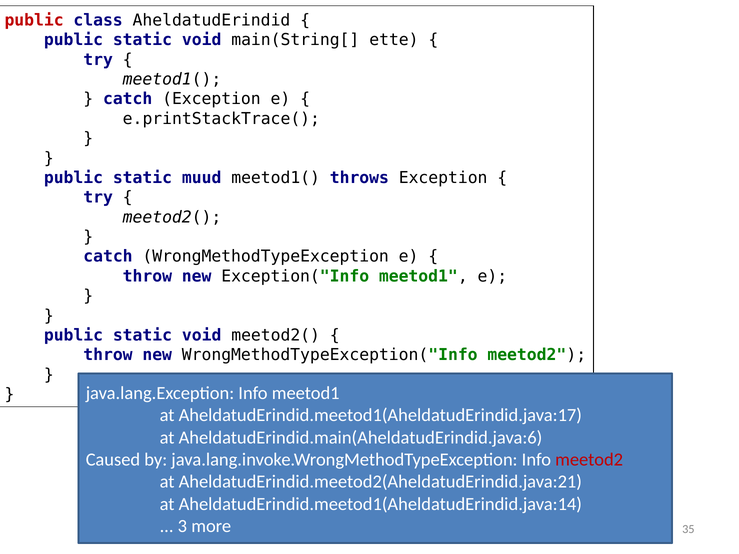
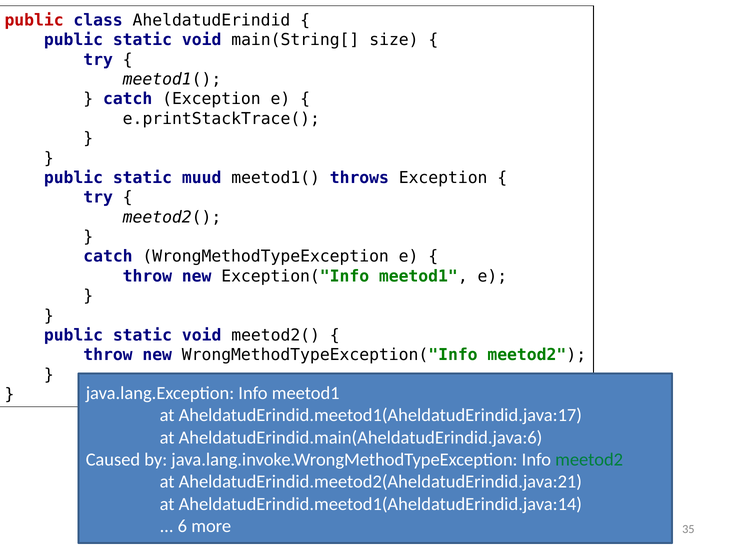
ette: ette -> size
meetod2 at (589, 460) colour: red -> green
3: 3 -> 6
